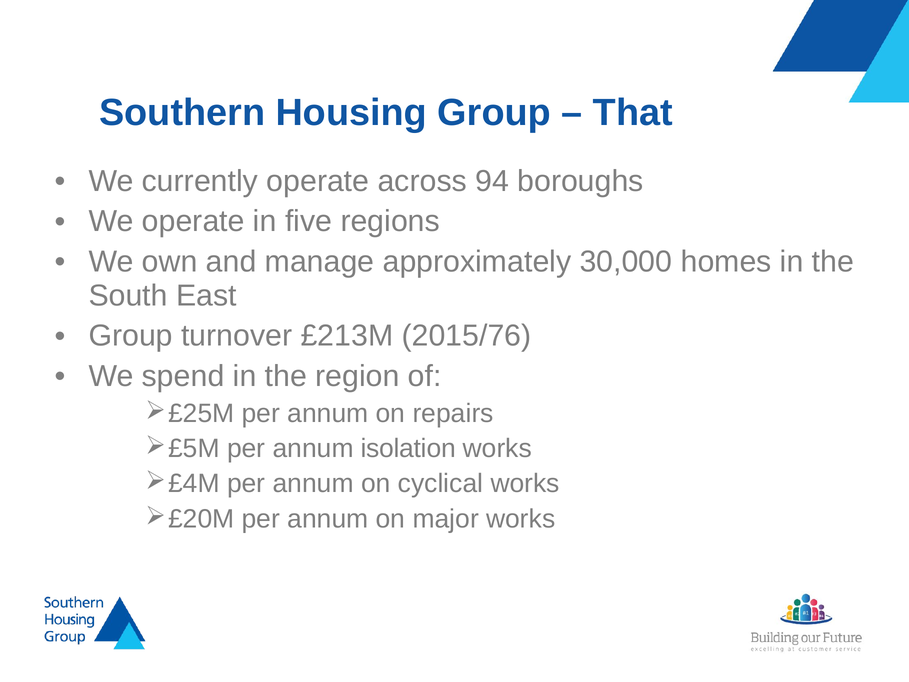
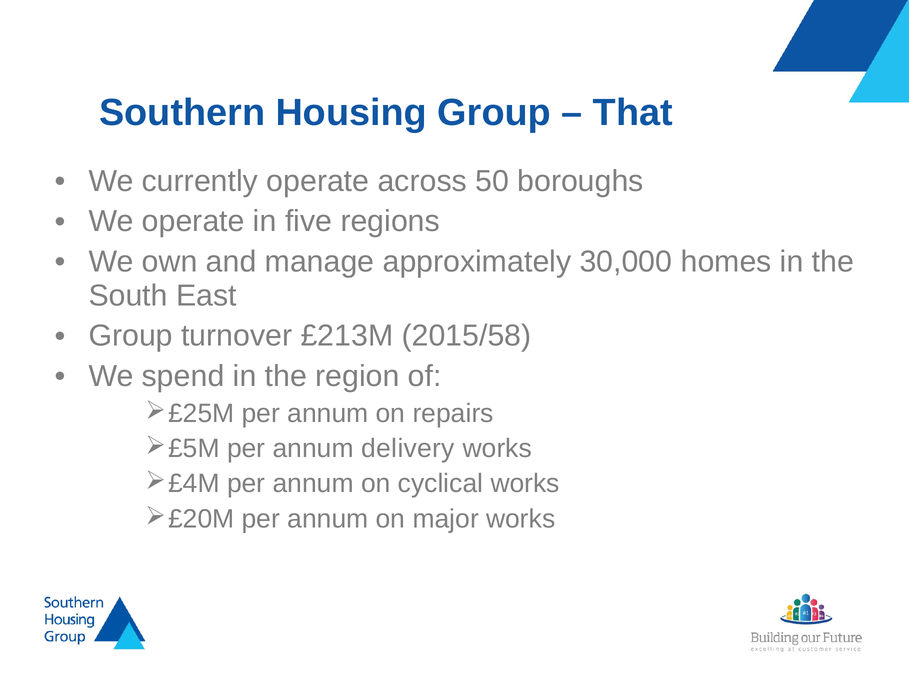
94: 94 -> 50
2015/76: 2015/76 -> 2015/58
isolation: isolation -> delivery
